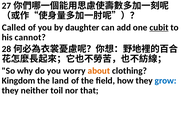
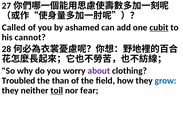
daughter: daughter -> ashamed
about colour: orange -> purple
Kingdom: Kingdom -> Troubled
land: land -> than
toil underline: none -> present
that: that -> fear
